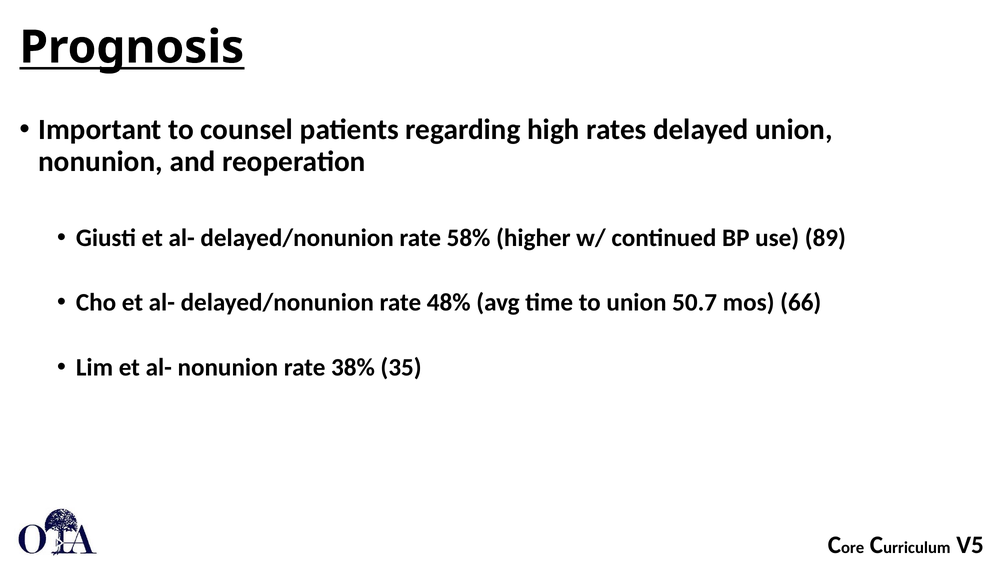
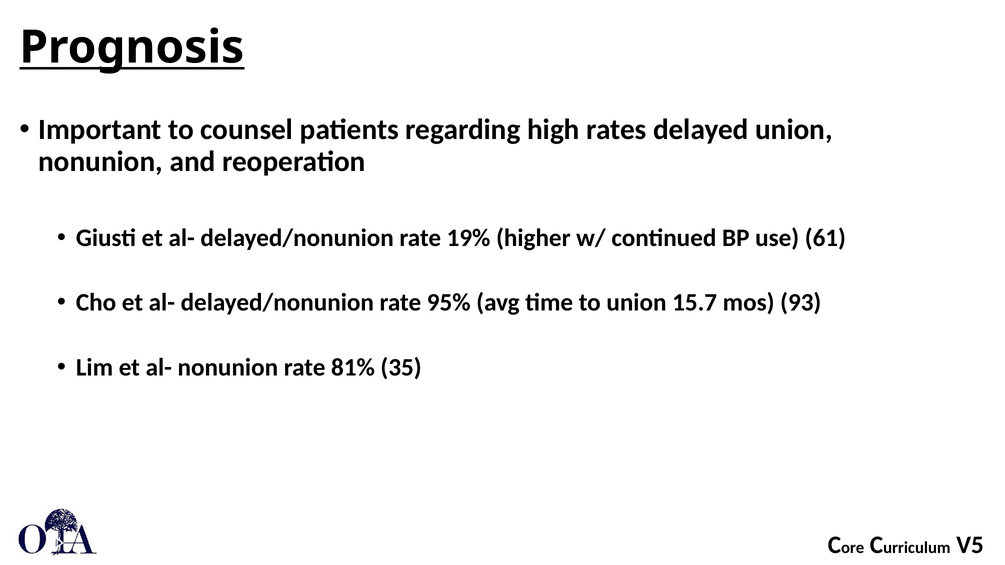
58%: 58% -> 19%
89: 89 -> 61
48%: 48% -> 95%
50.7: 50.7 -> 15.7
66: 66 -> 93
38%: 38% -> 81%
